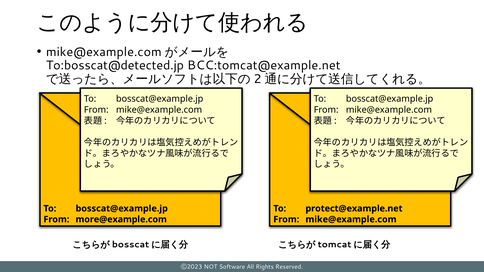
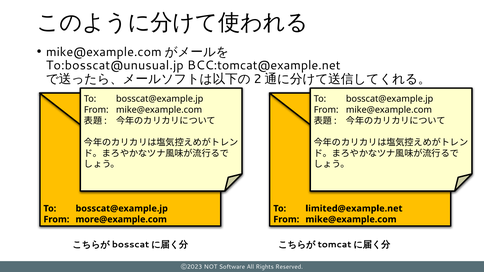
To:bosscat@detected.jp: To:bosscat@detected.jp -> To:bosscat@unusual.jp
protect@example.net: protect@example.net -> limited@example.net
